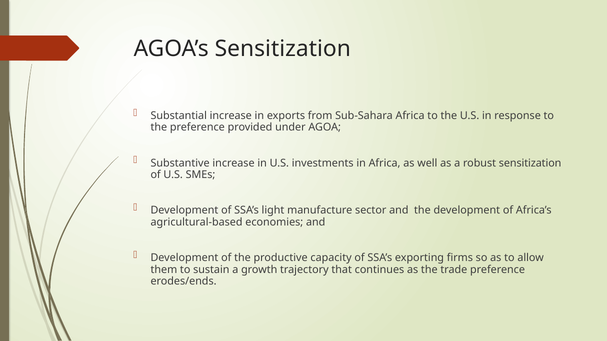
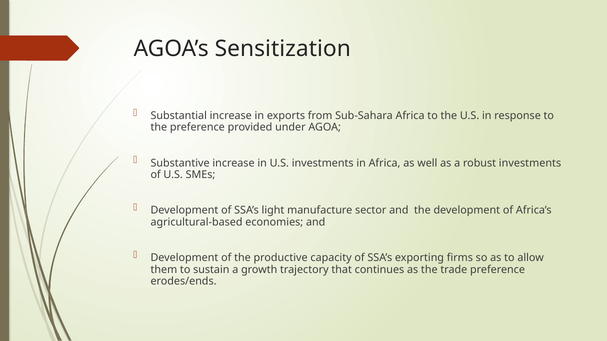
robust sensitization: sensitization -> investments
